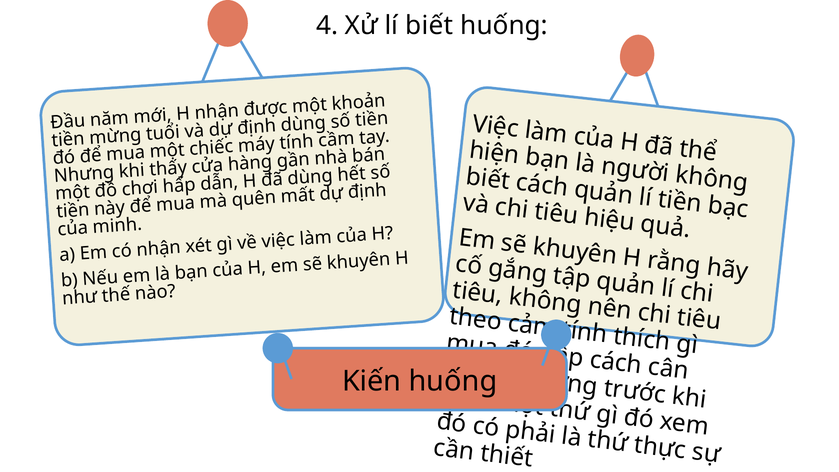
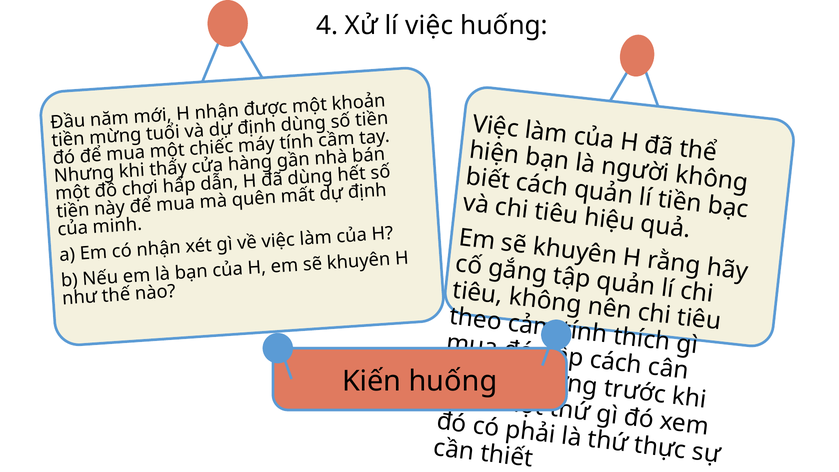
lí biết: biết -> việc
